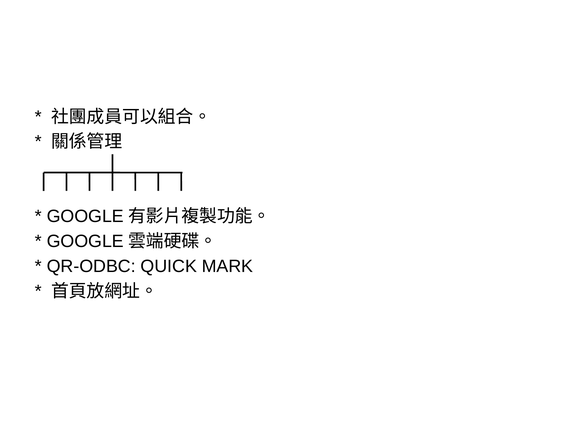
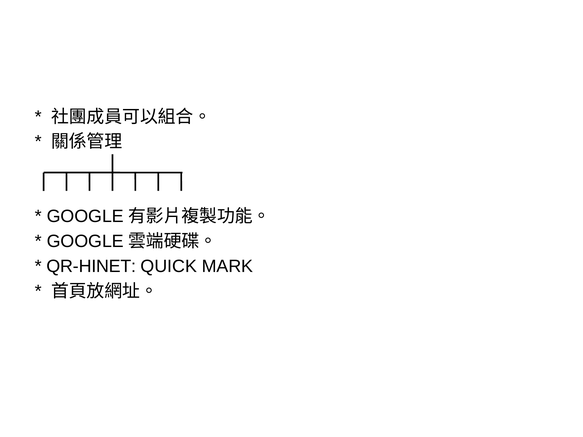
QR-ODBC: QR-ODBC -> QR-HINET
